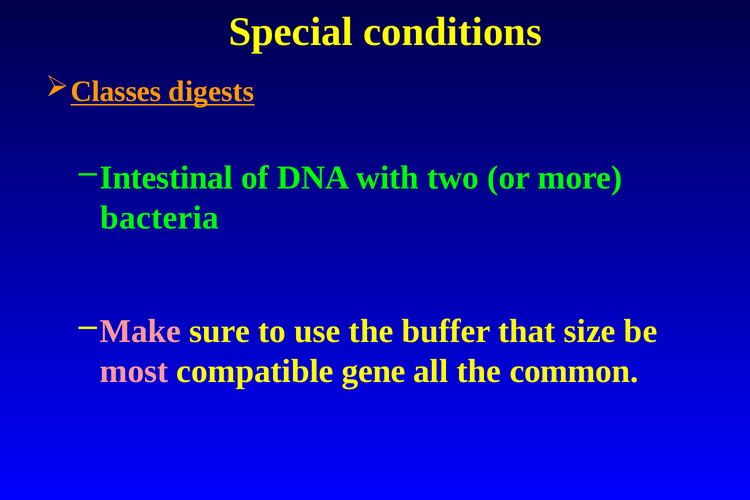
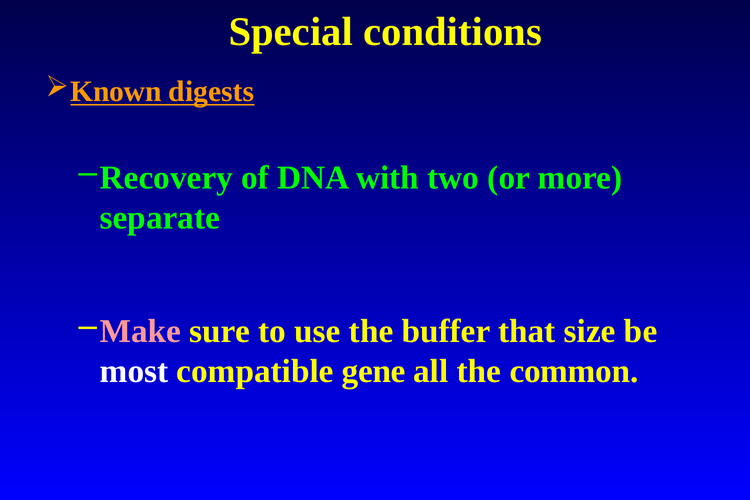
Classes: Classes -> Known
Intestinal: Intestinal -> Recovery
bacteria: bacteria -> separate
most colour: pink -> white
